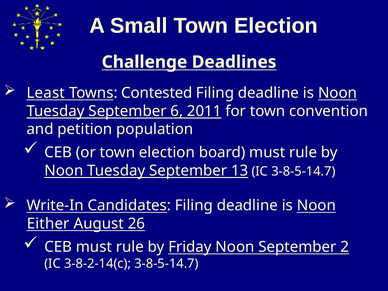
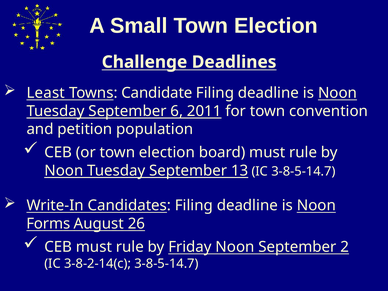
Contested: Contested -> Candidate
Either: Either -> Forms
